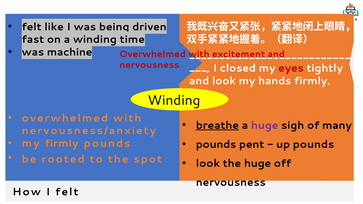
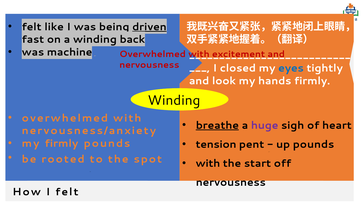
driven at (149, 27) underline: none -> present
time: time -> back
eyes colour: red -> blue
of many: many -> heart
pounds at (216, 144): pounds -> tension
look at (208, 164): look -> with
the huge: huge -> start
